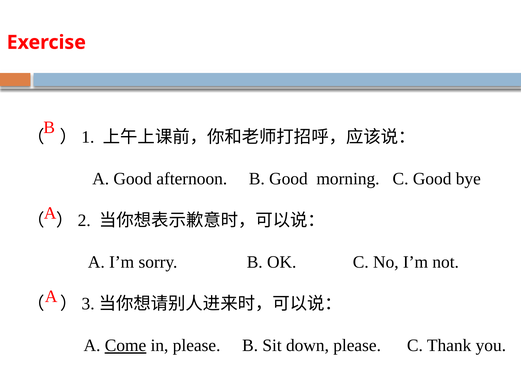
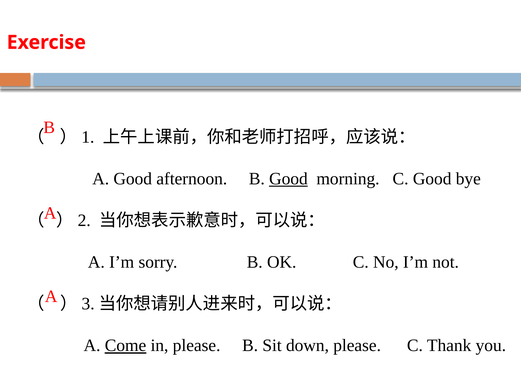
Good at (288, 179) underline: none -> present
